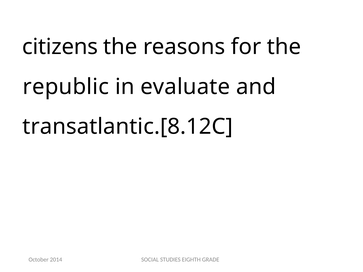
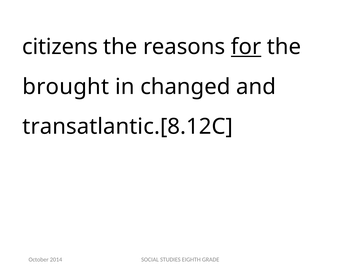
for underline: none -> present
republic: republic -> brought
evaluate: evaluate -> changed
